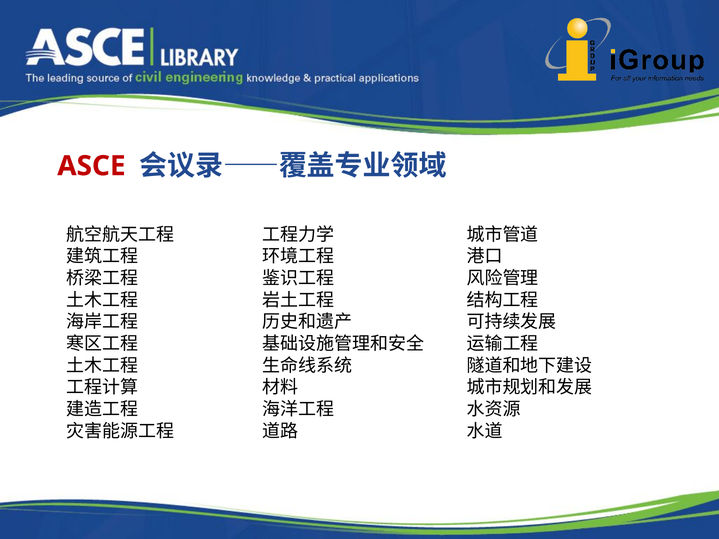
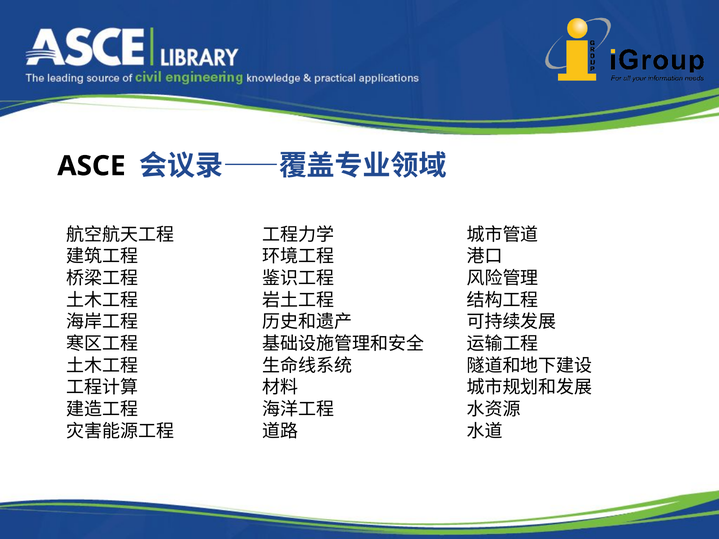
ASCE colour: red -> black
